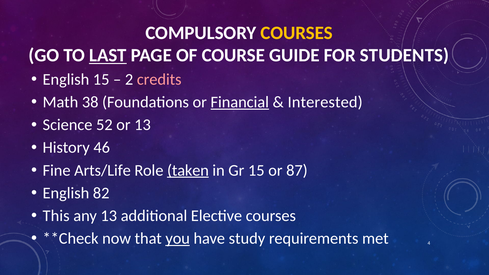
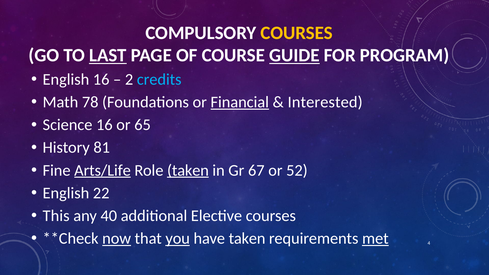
GUIDE underline: none -> present
STUDENTS: STUDENTS -> PROGRAM
English 15: 15 -> 16
credits colour: pink -> light blue
38: 38 -> 78
Science 52: 52 -> 16
or 13: 13 -> 65
46: 46 -> 81
Arts/Life underline: none -> present
Gr 15: 15 -> 67
87: 87 -> 52
82: 82 -> 22
any 13: 13 -> 40
now underline: none -> present
have study: study -> taken
met underline: none -> present
